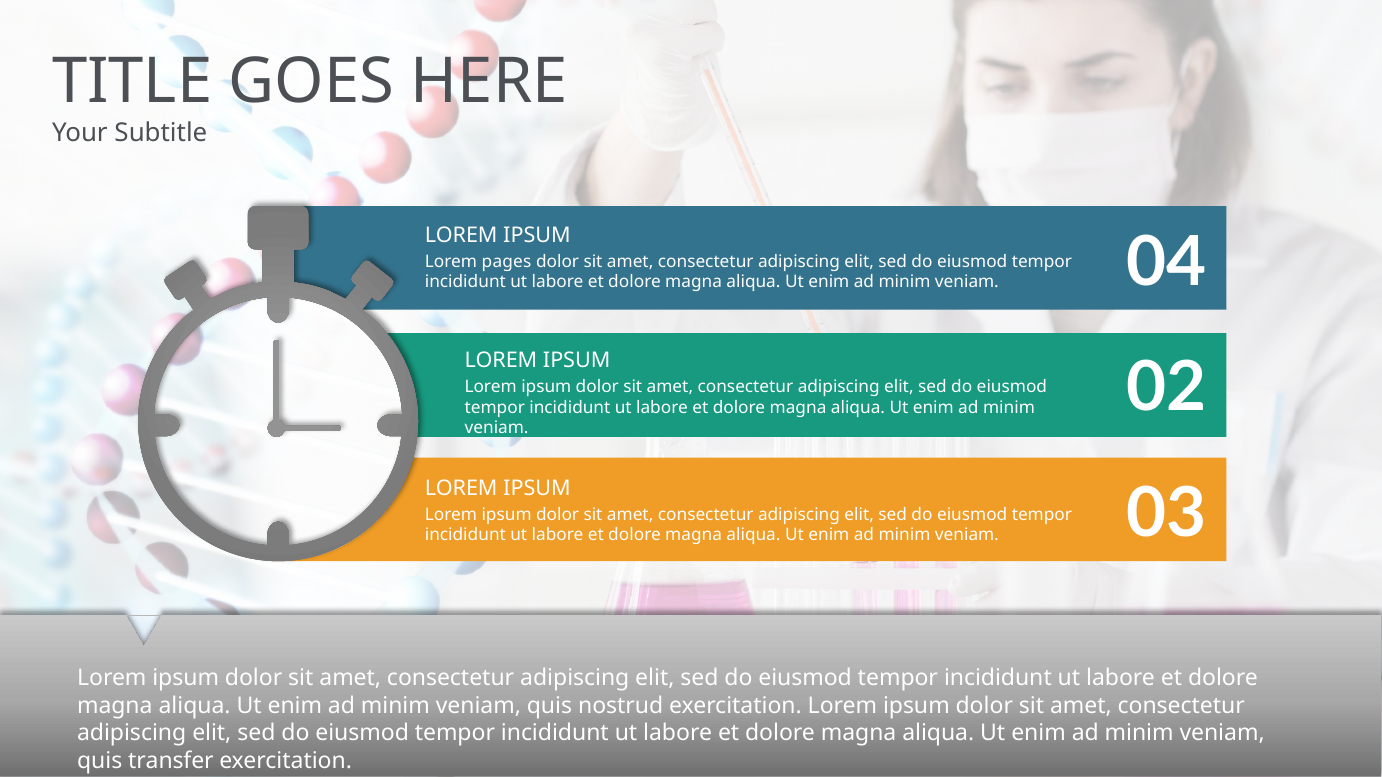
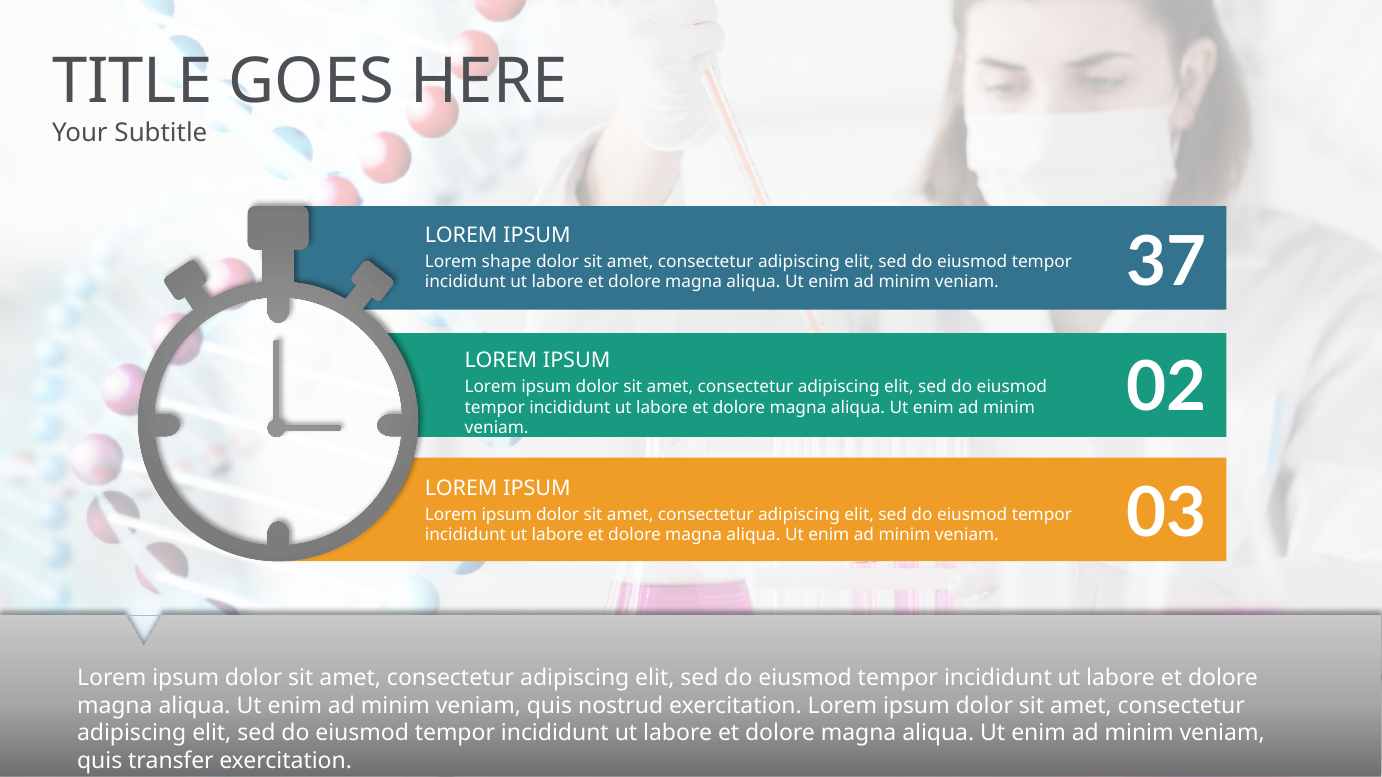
pages: pages -> shape
04: 04 -> 37
